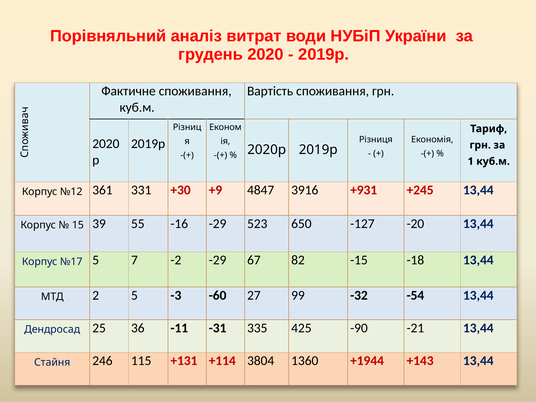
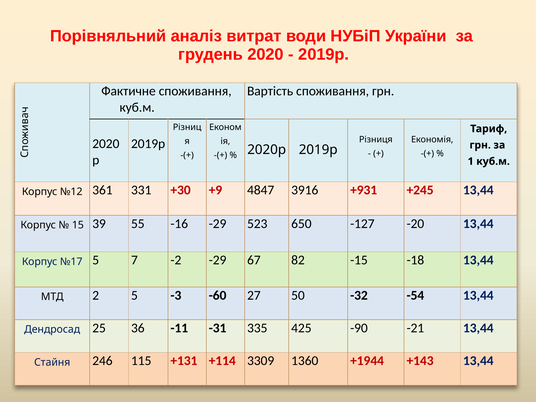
99: 99 -> 50
3804: 3804 -> 3309
